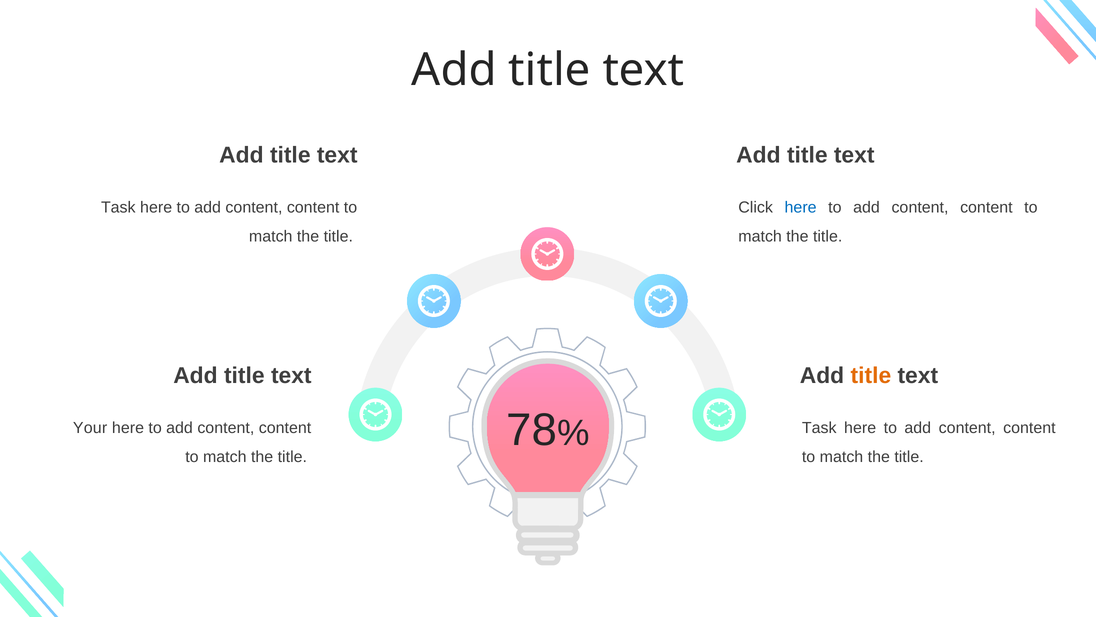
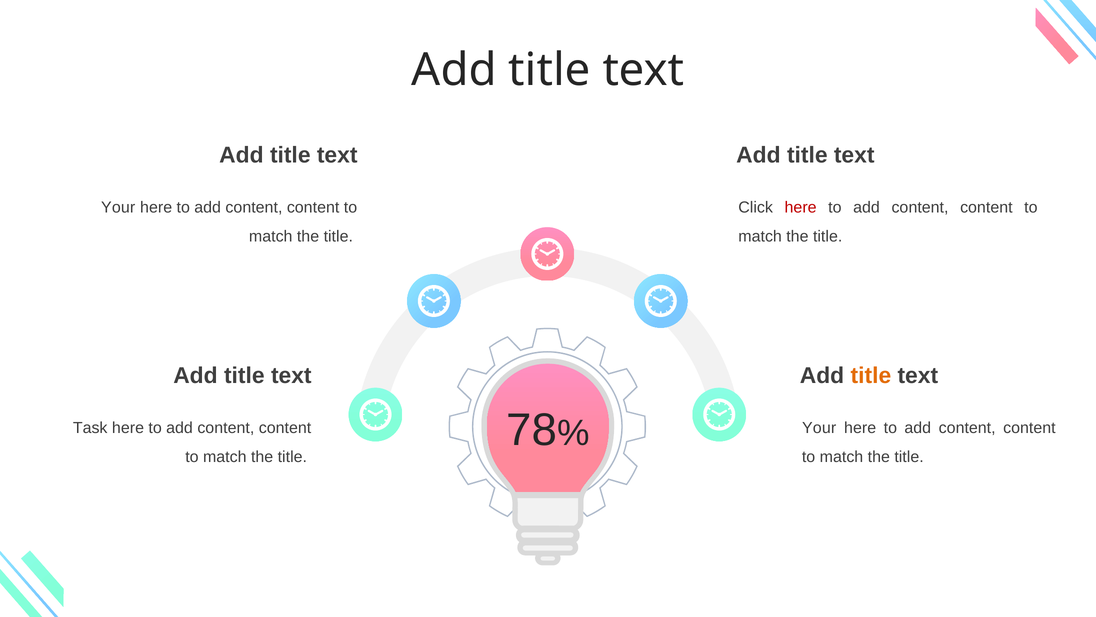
Task at (118, 207): Task -> Your
here at (801, 207) colour: blue -> red
Your: Your -> Task
Task at (819, 428): Task -> Your
